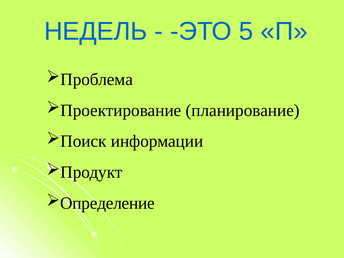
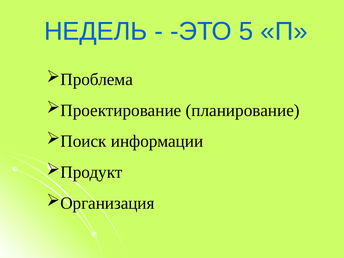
Определение: Определение -> Организация
